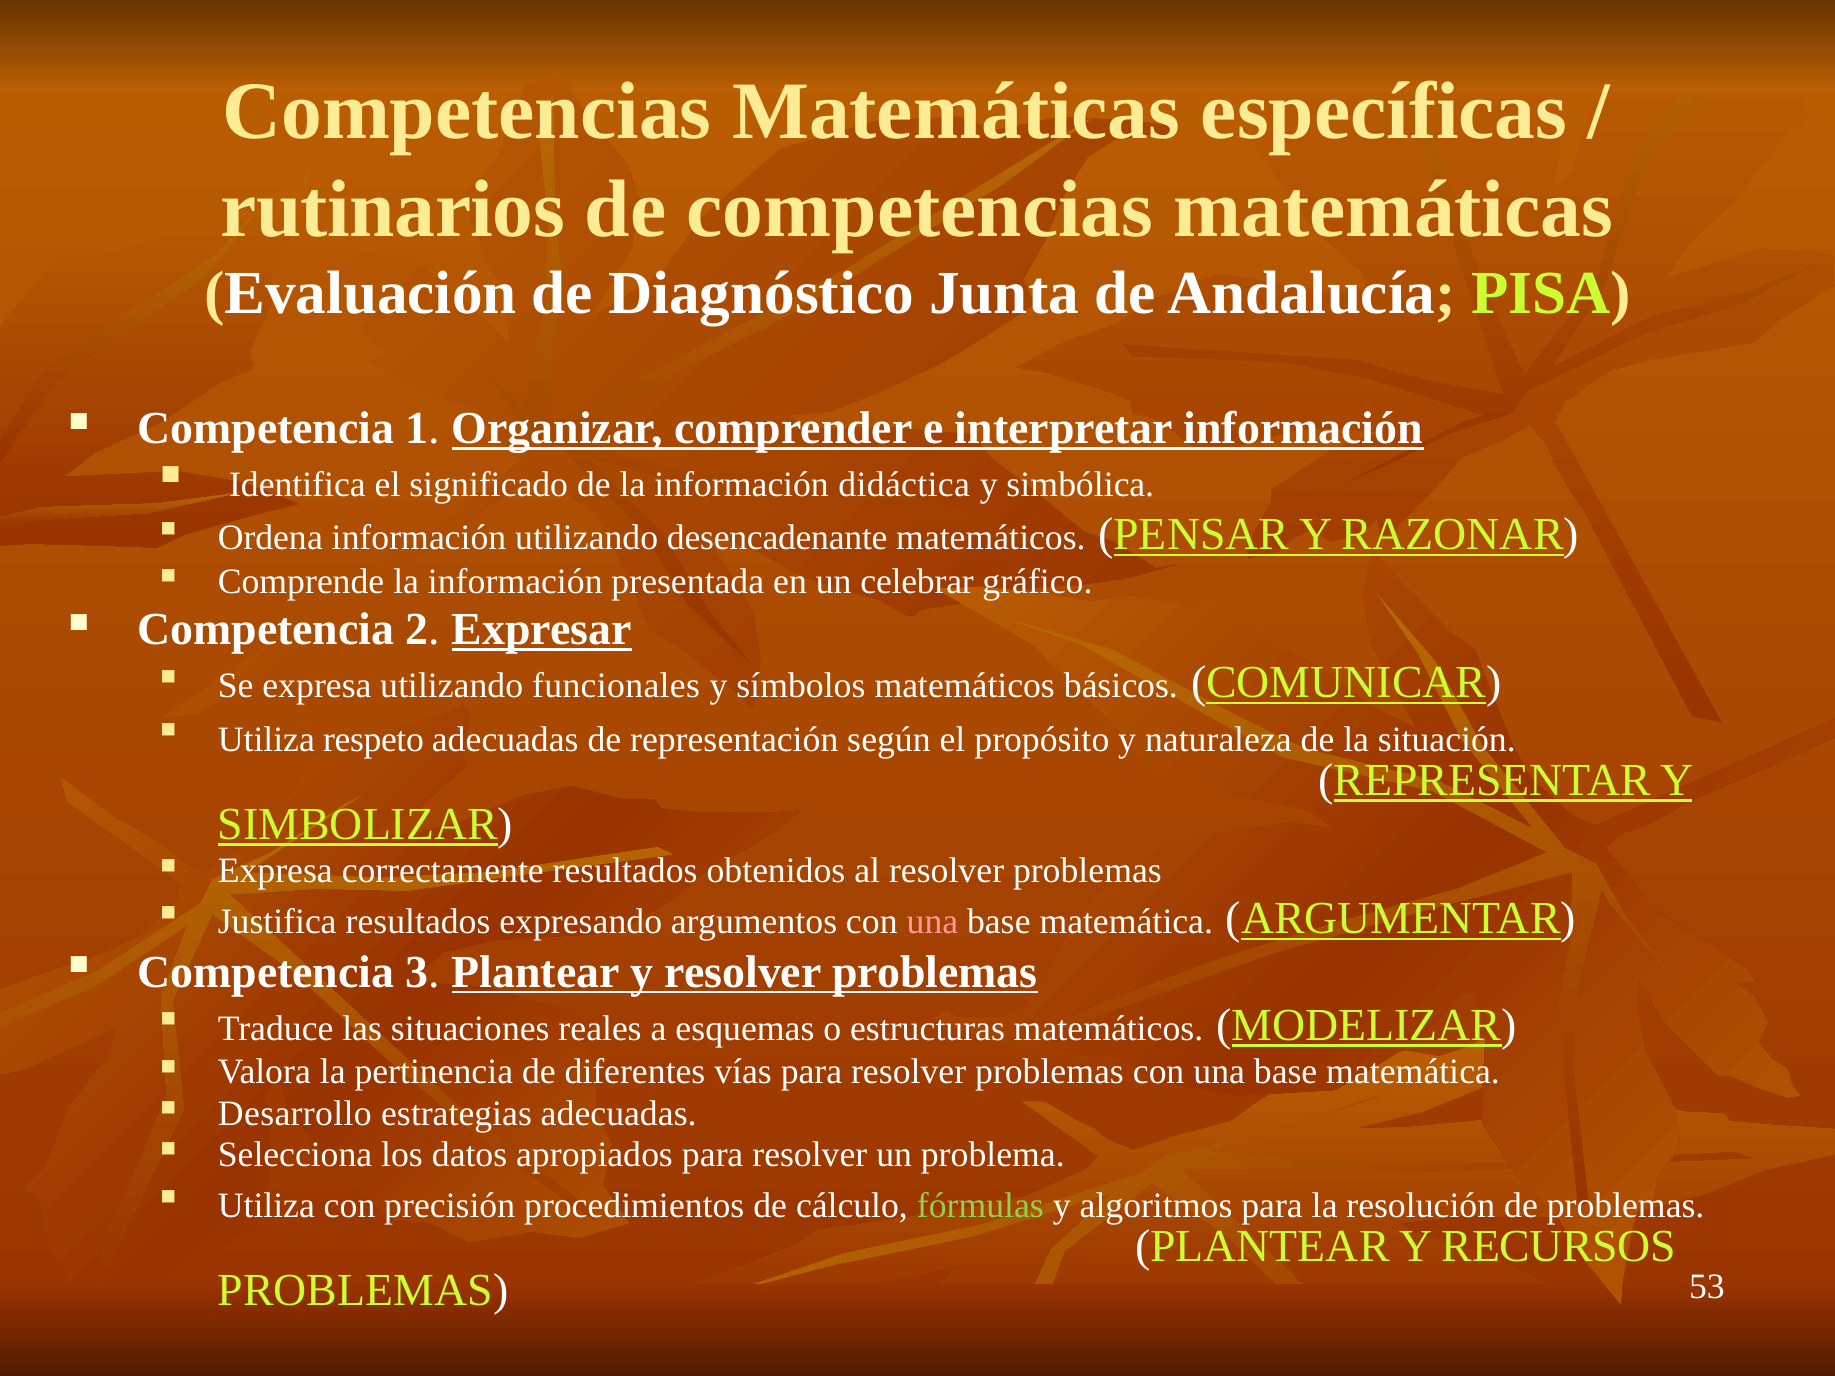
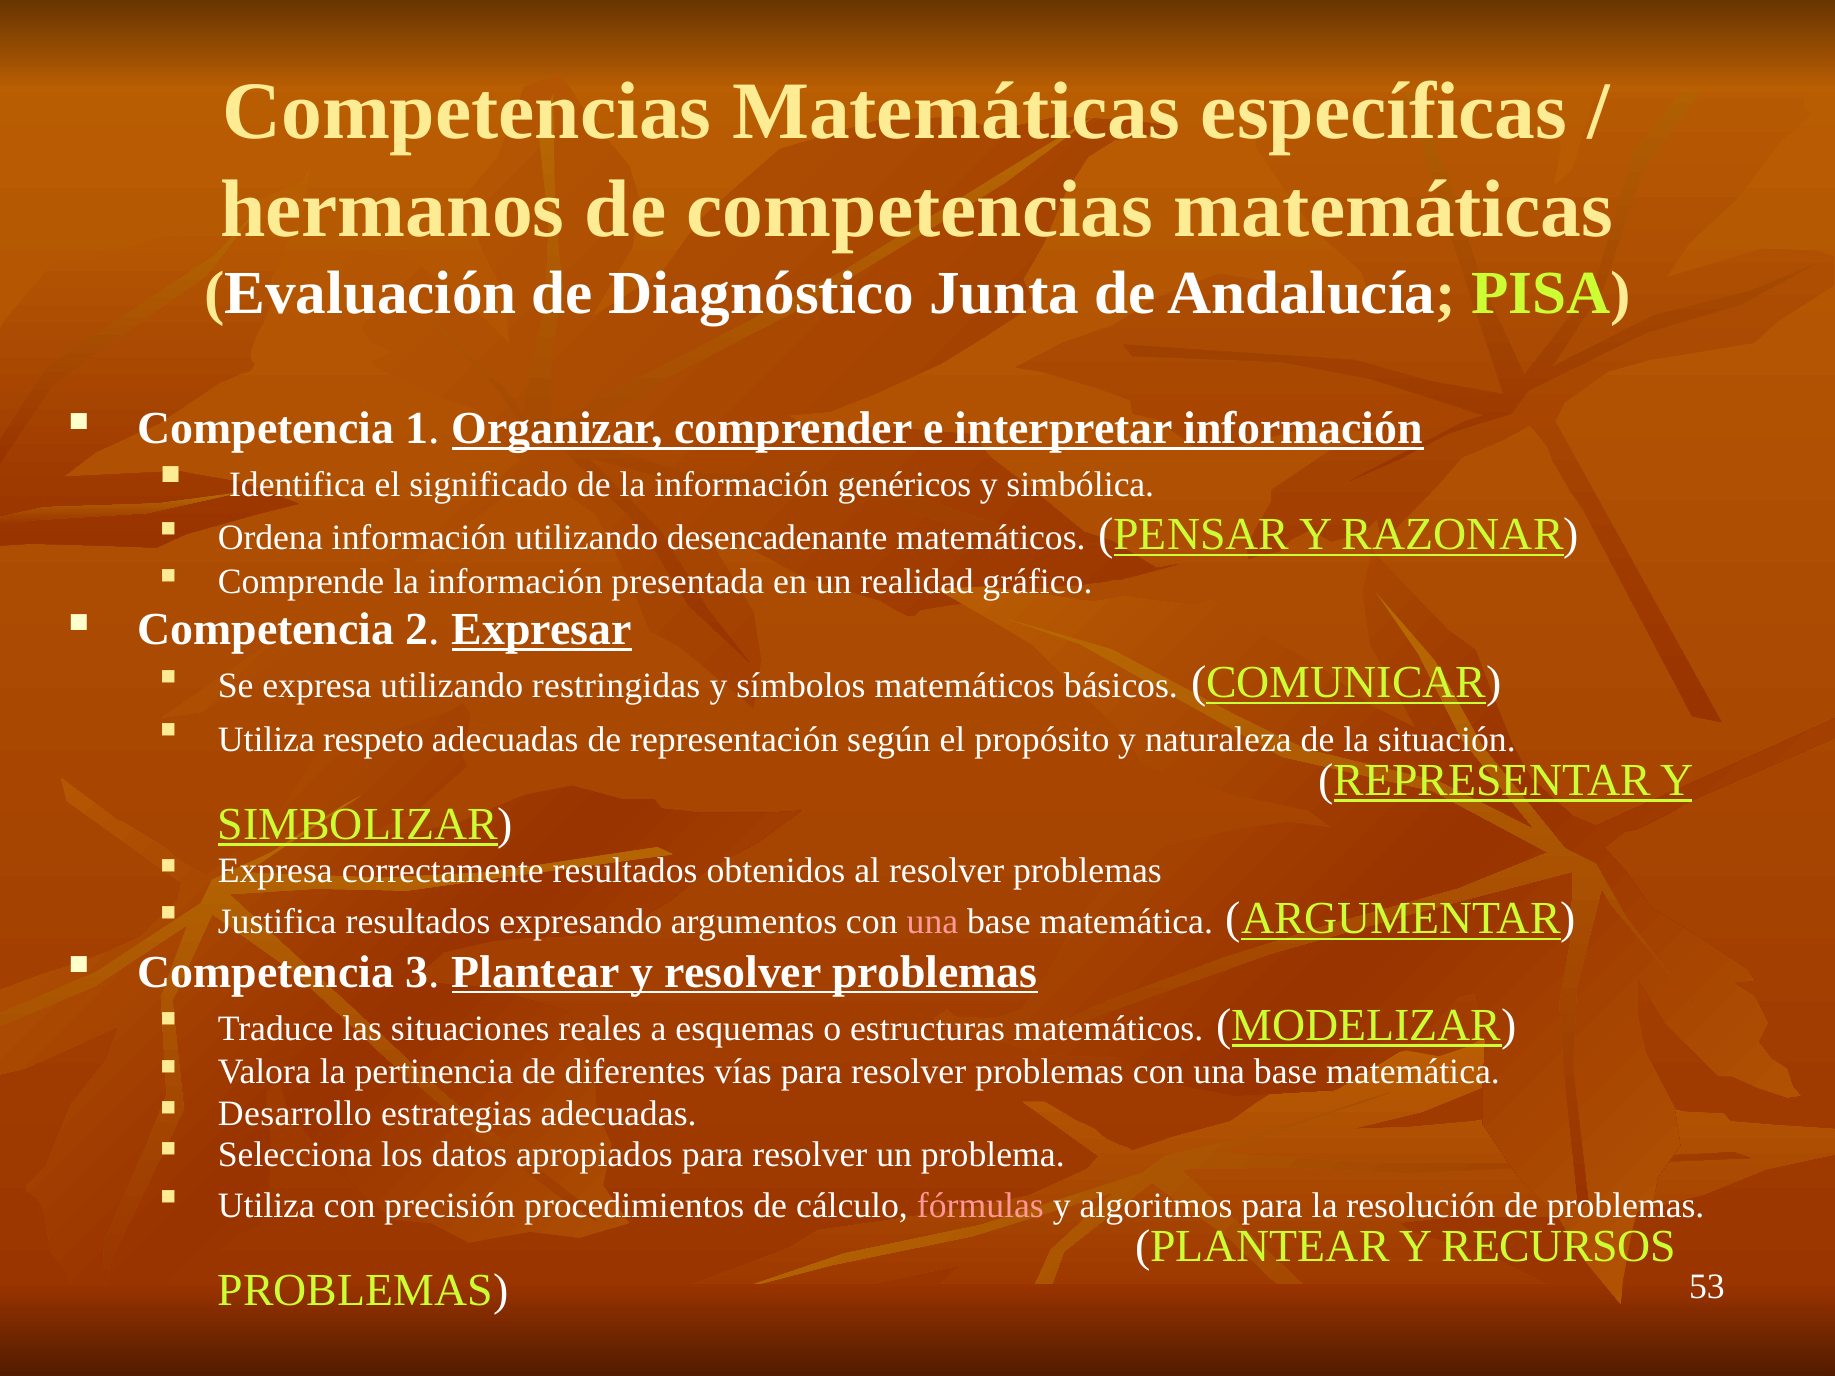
rutinarios: rutinarios -> hermanos
didáctica: didáctica -> genéricos
celebrar: celebrar -> realidad
funcionales: funcionales -> restringidas
fórmulas colour: light green -> pink
